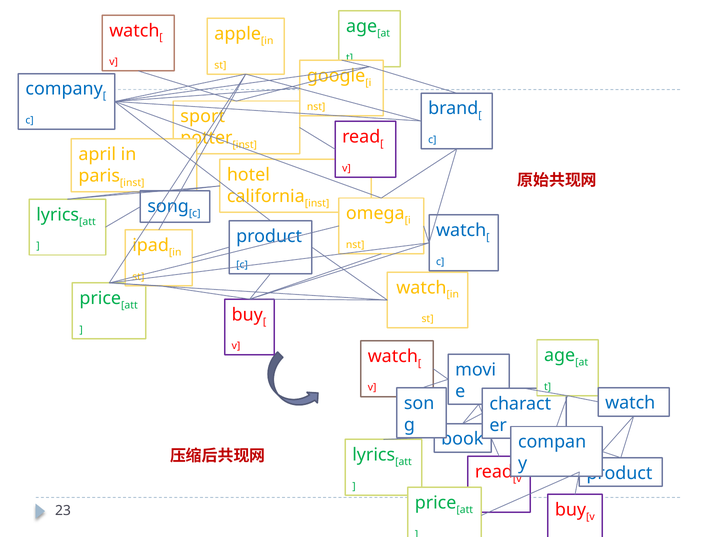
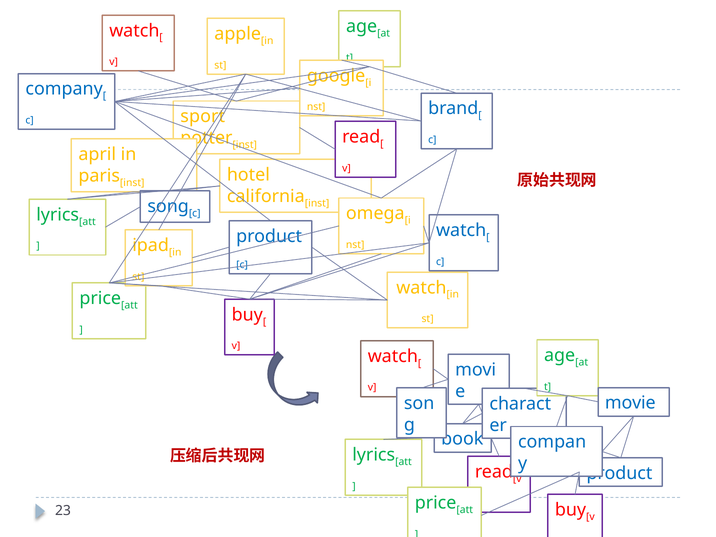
watch at (630, 403): watch -> movie
